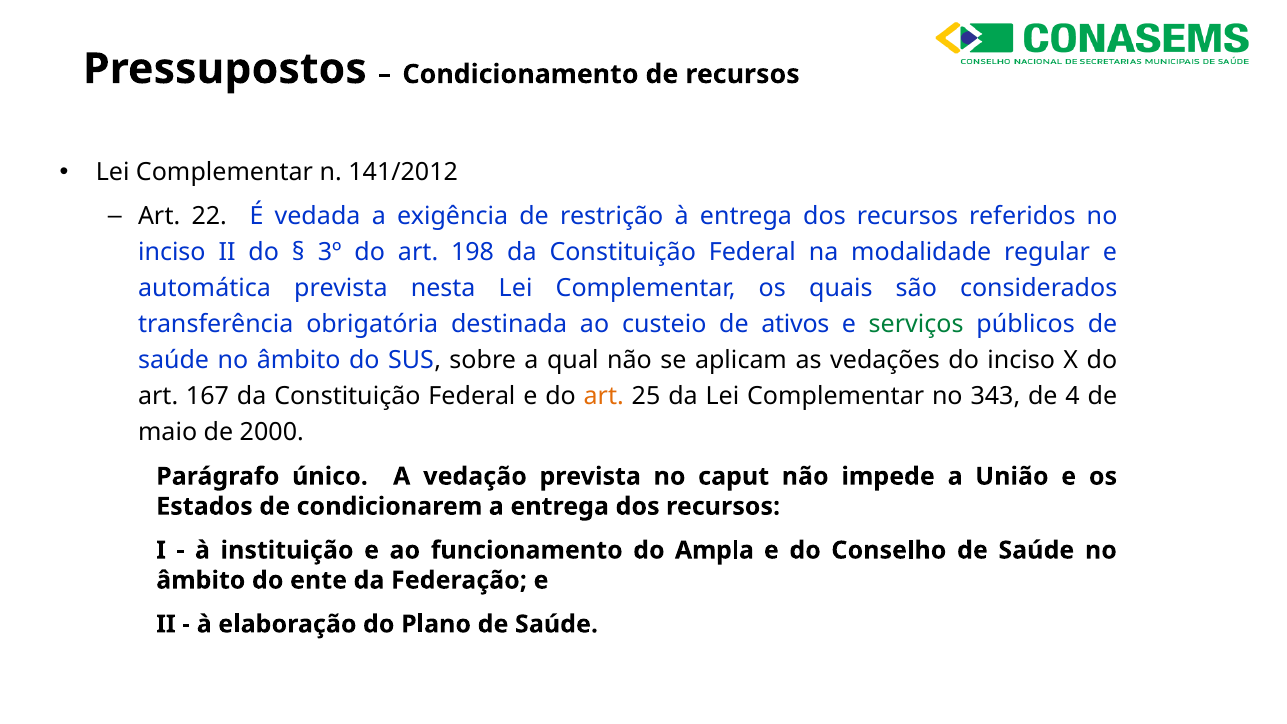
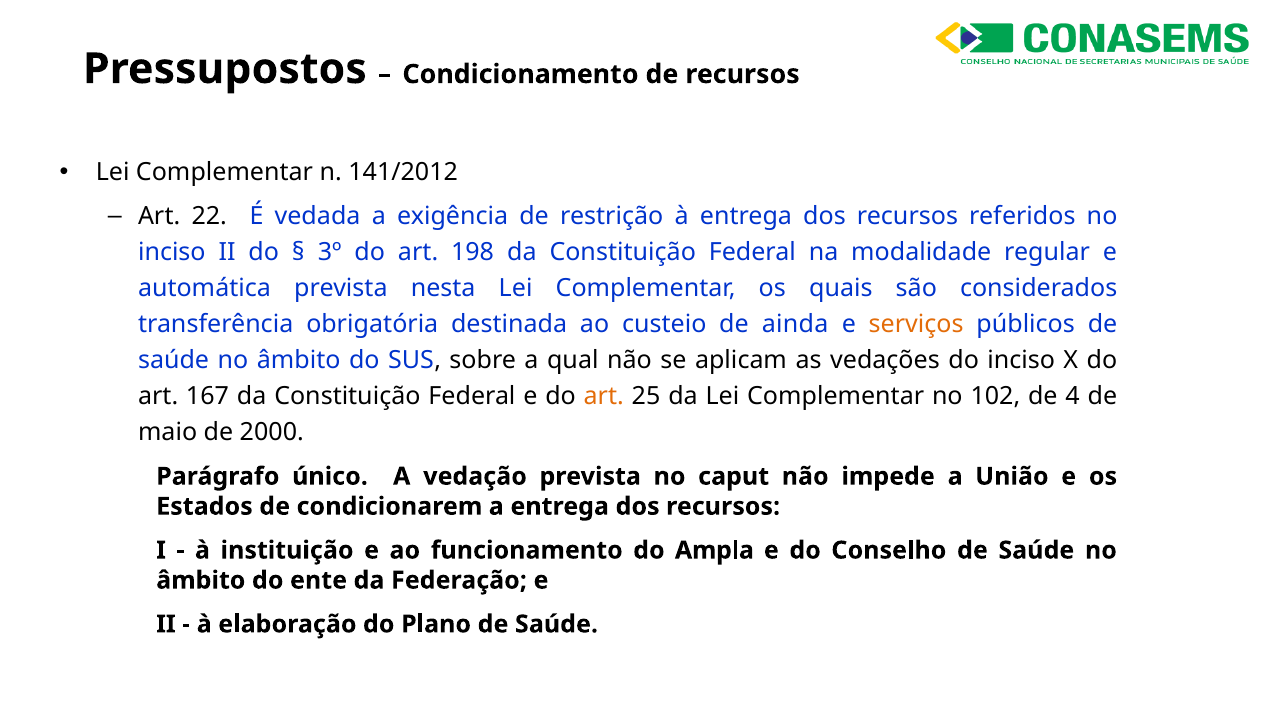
ativos: ativos -> ainda
serviços colour: green -> orange
343: 343 -> 102
